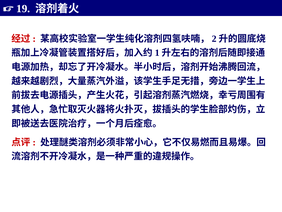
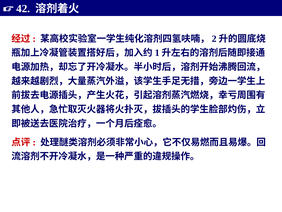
19: 19 -> 42
